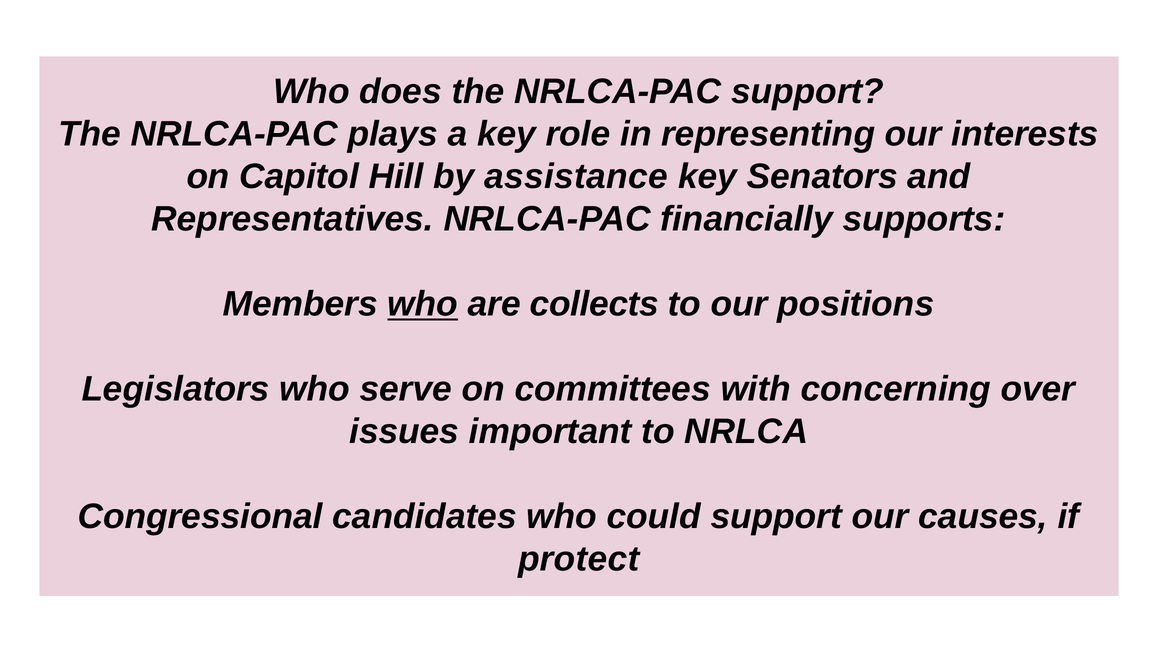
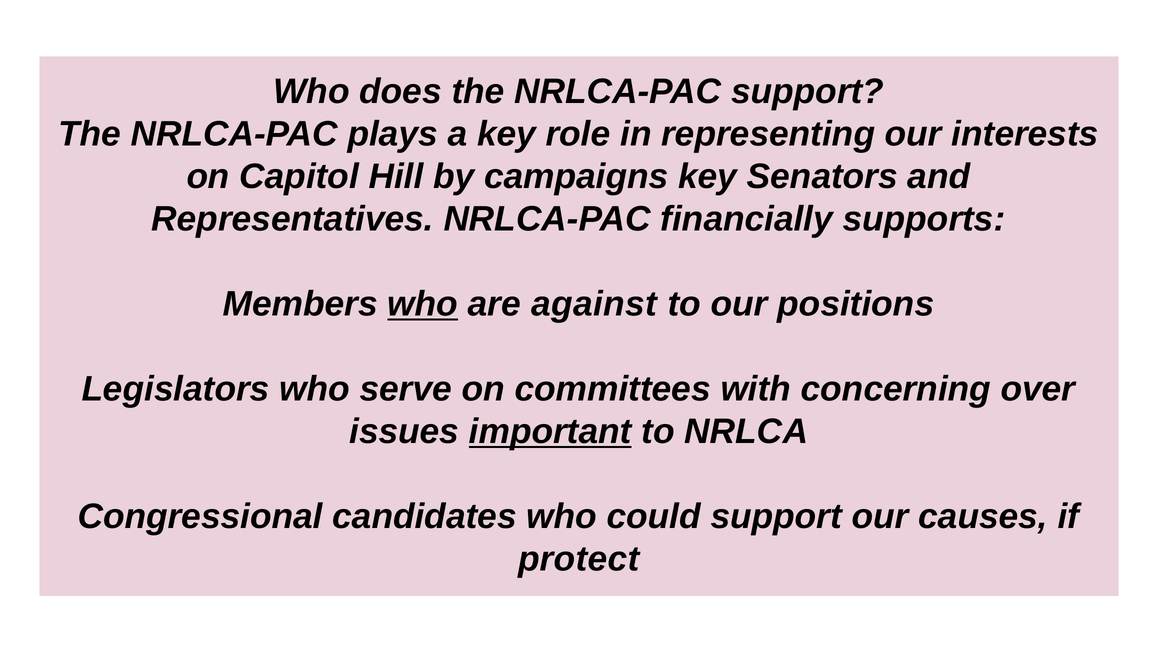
assistance: assistance -> campaigns
collects: collects -> against
important underline: none -> present
